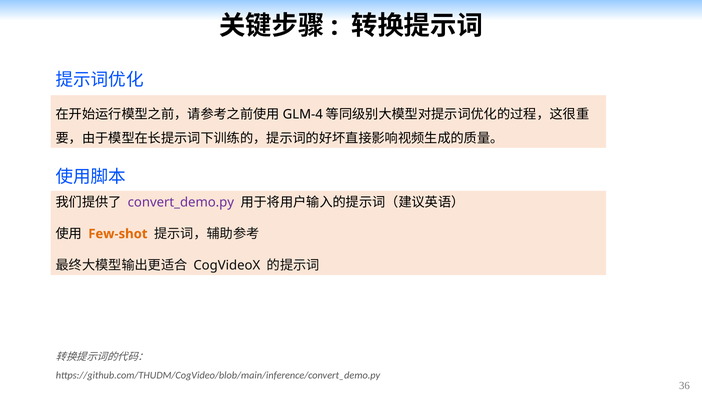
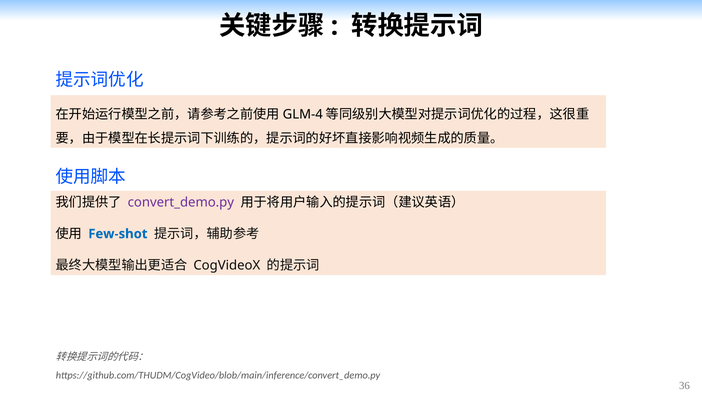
Few-shot colour: orange -> blue
